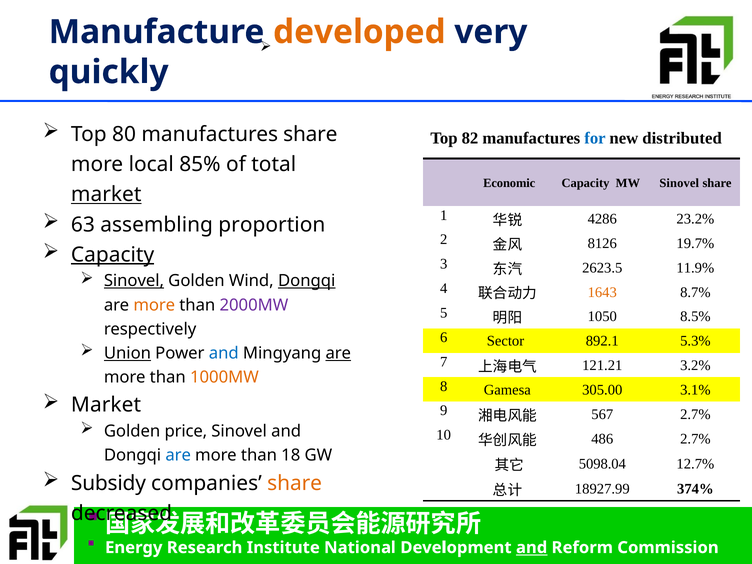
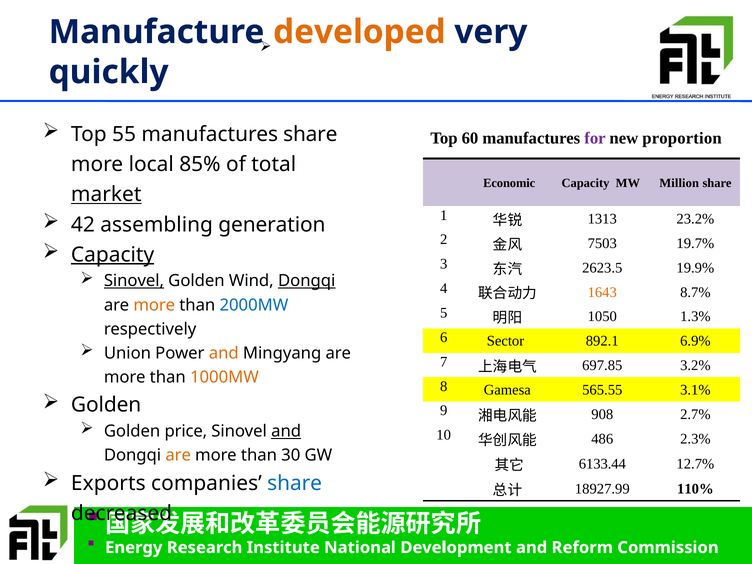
80: 80 -> 55
82: 82 -> 60
for colour: blue -> purple
distributed: distributed -> proportion
MW Sinovel: Sinovel -> Million
4286: 4286 -> 1313
63: 63 -> 42
proportion: proportion -> generation
8126: 8126 -> 7503
11.9%: 11.9% -> 19.9%
2000MW colour: purple -> blue
8.5%: 8.5% -> 1.3%
5.3%: 5.3% -> 6.9%
Union underline: present -> none
and at (224, 353) colour: blue -> orange
are at (338, 353) underline: present -> none
121.21: 121.21 -> 697.85
305.00: 305.00 -> 565.55
Market at (106, 405): Market -> Golden
567: 567 -> 908
and at (286, 431) underline: none -> present
486 2.7%: 2.7% -> 2.3%
are at (178, 455) colour: blue -> orange
18: 18 -> 30
5098.04: 5098.04 -> 6133.44
Subsidy: Subsidy -> Exports
share at (295, 483) colour: orange -> blue
374%: 374% -> 110%
and at (532, 548) underline: present -> none
